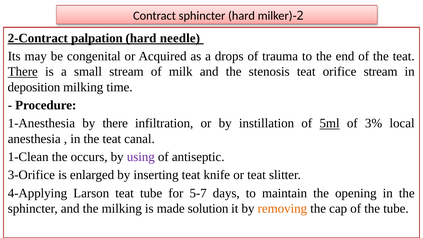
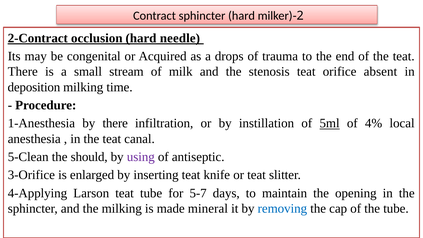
palpation: palpation -> occlusion
There at (23, 72) underline: present -> none
orifice stream: stream -> absent
3%: 3% -> 4%
1-Clean: 1-Clean -> 5-Clean
occurs: occurs -> should
solution: solution -> mineral
removing colour: orange -> blue
